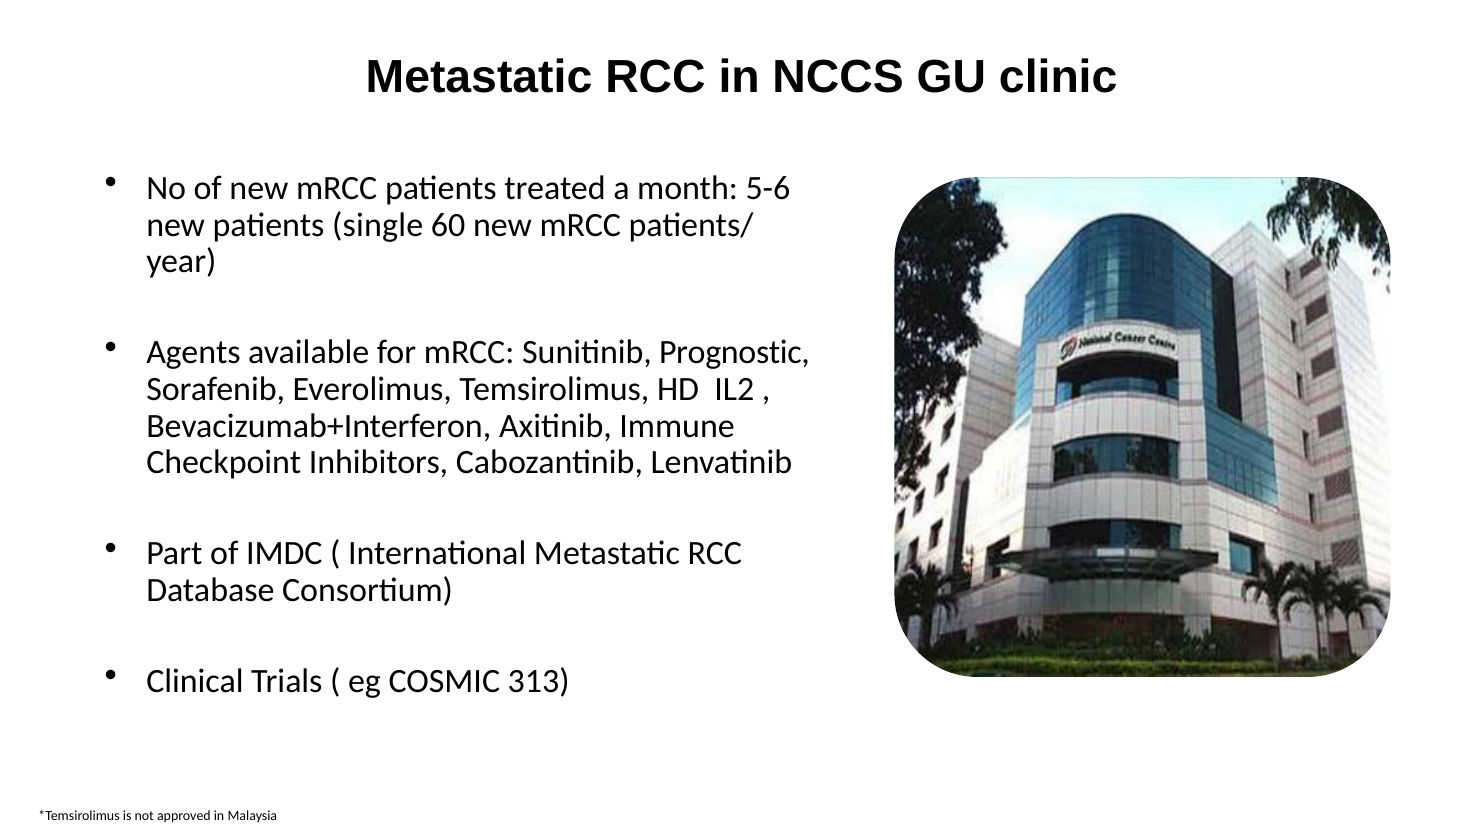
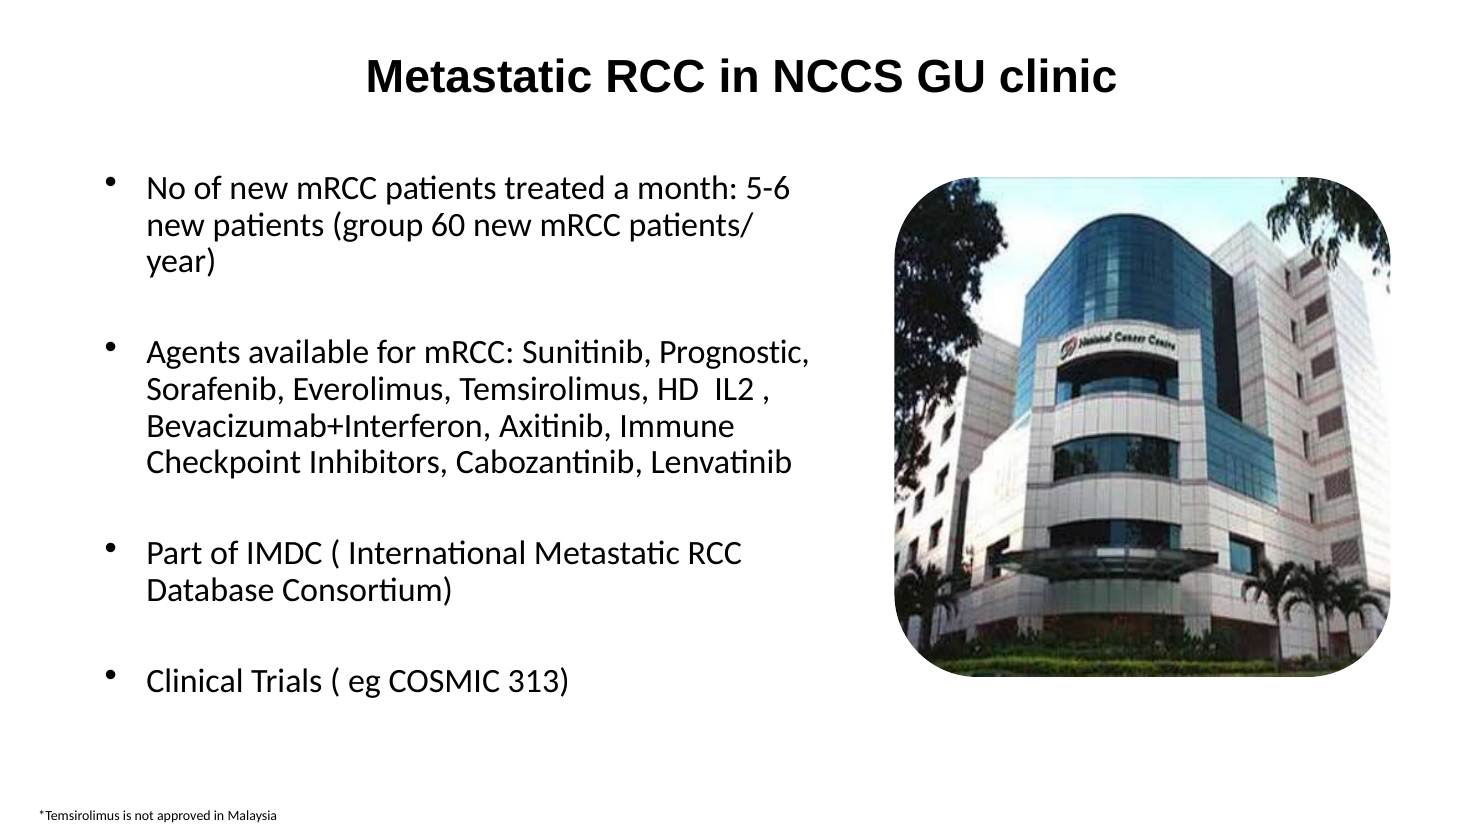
single: single -> group
